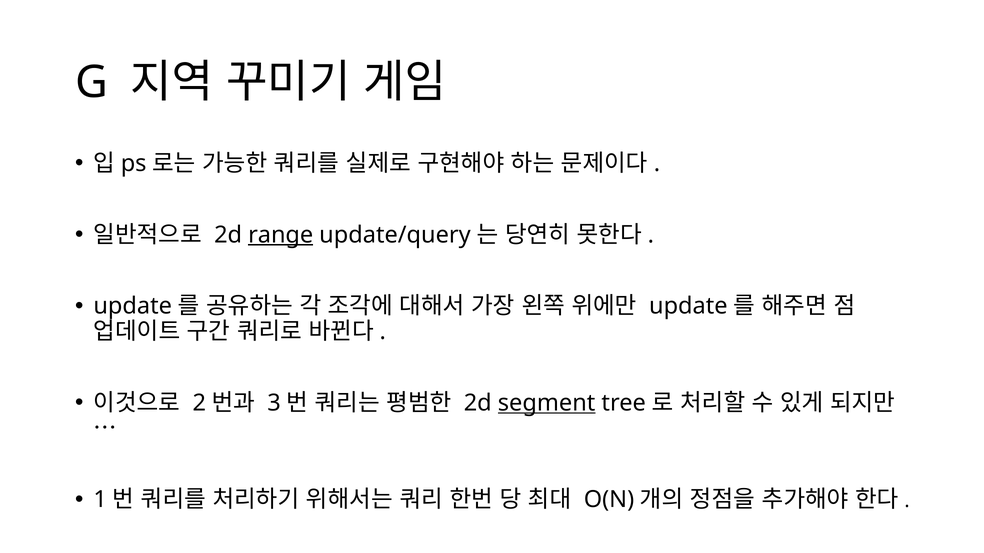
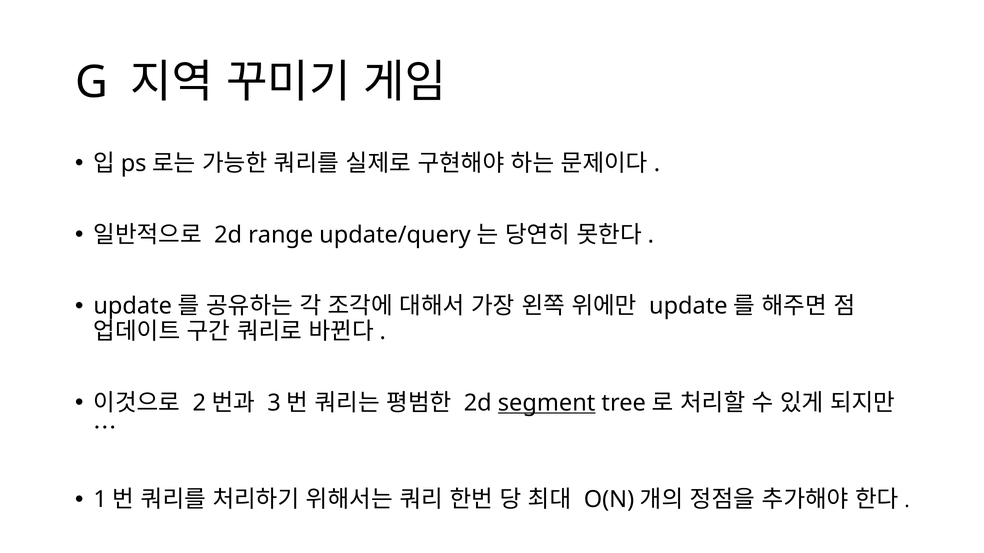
range underline: present -> none
